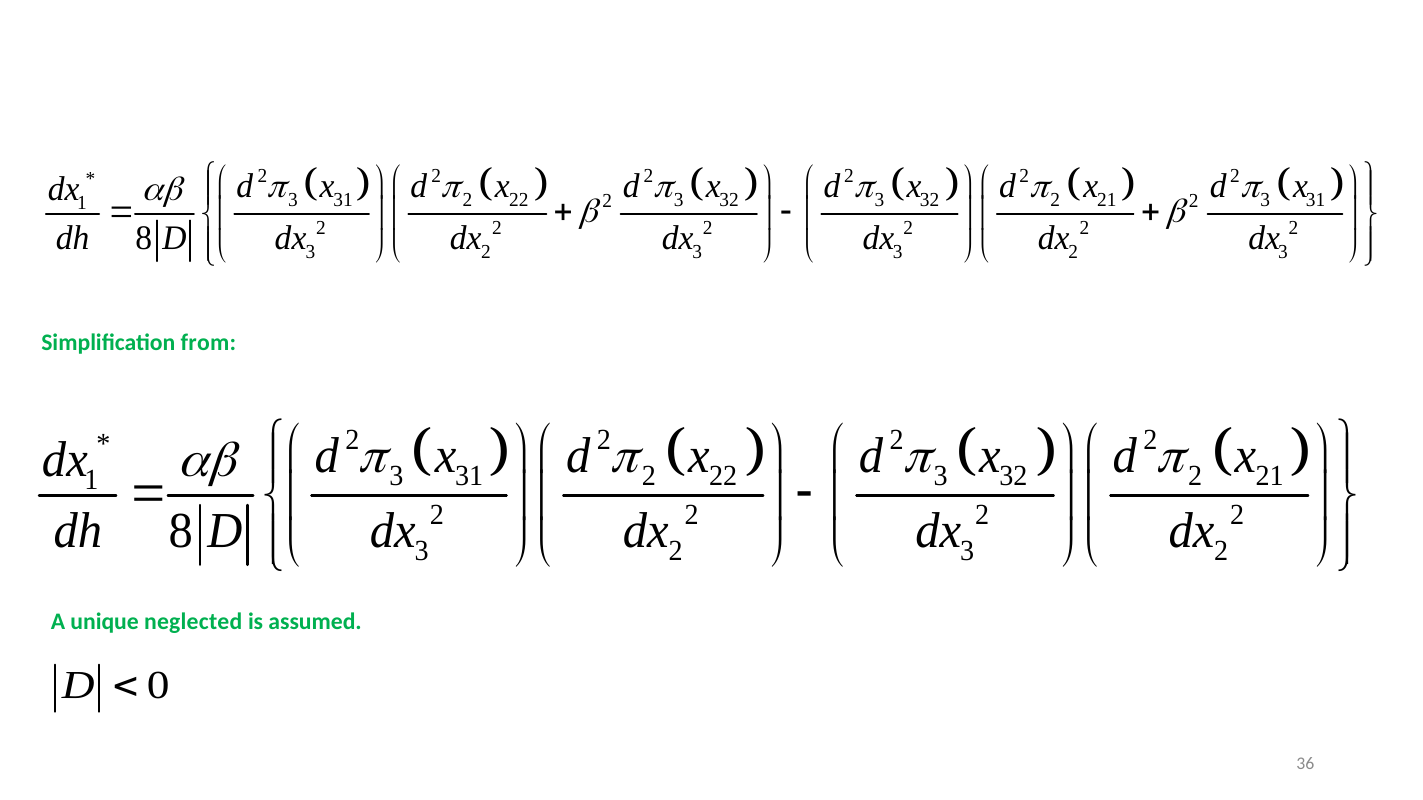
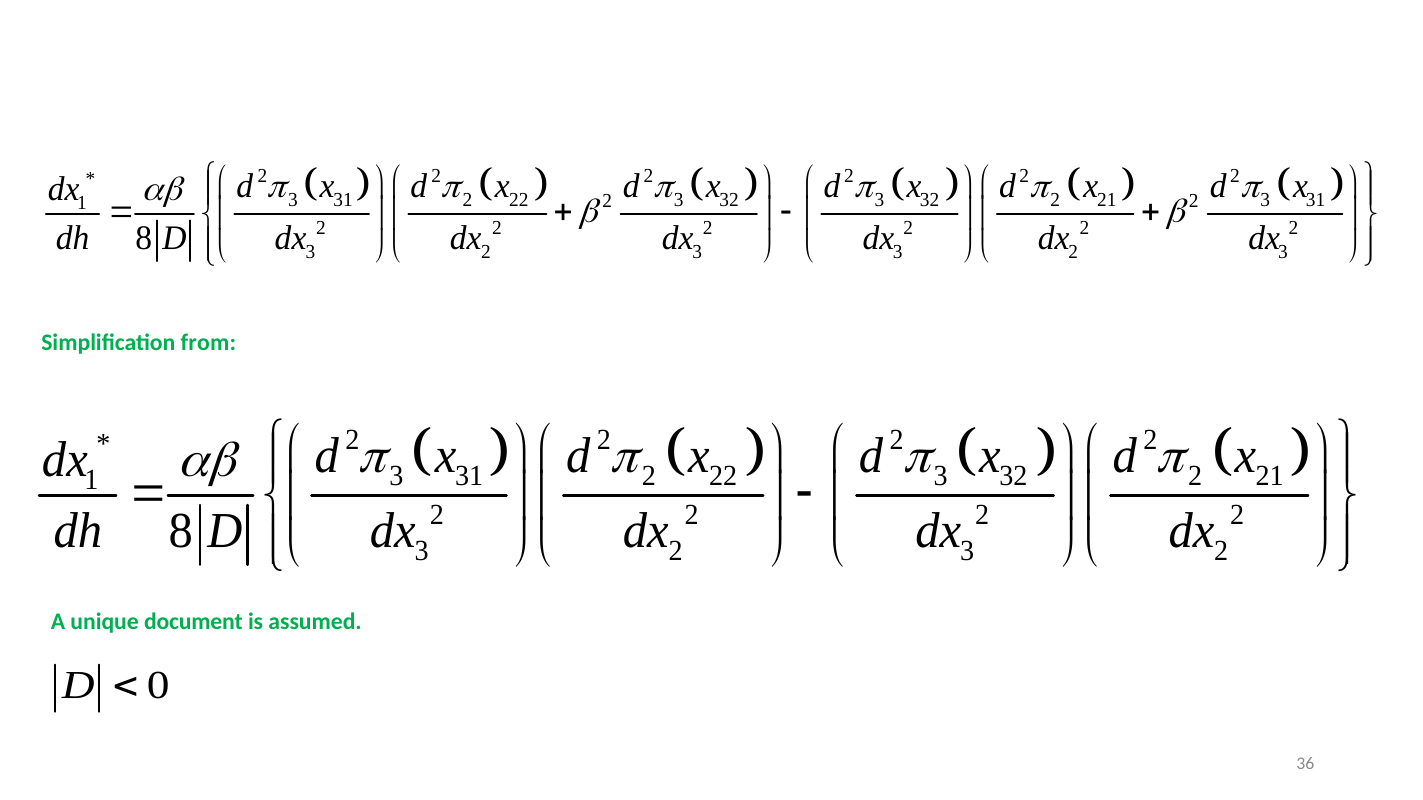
neglected: neglected -> document
